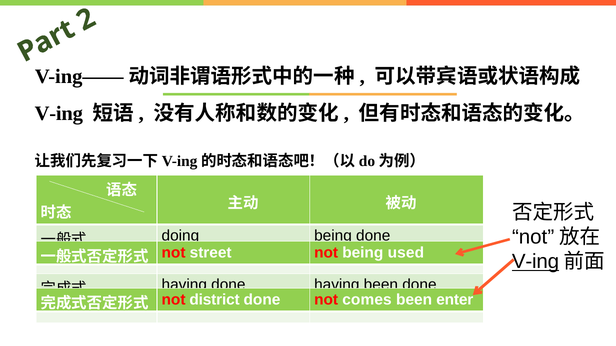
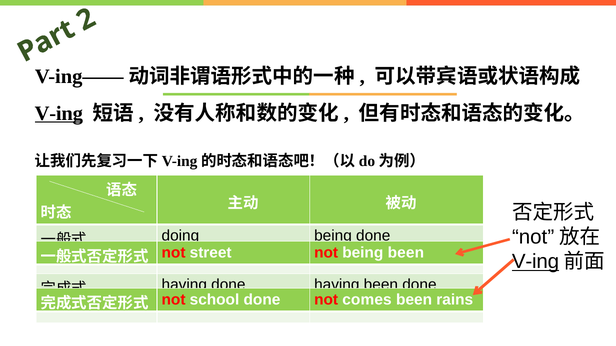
V-ing at (59, 113) underline: none -> present
being used: used -> been
district: district -> school
enter: enter -> rains
